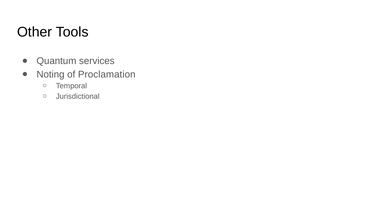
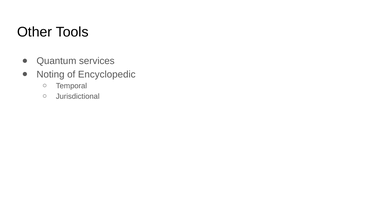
Proclamation: Proclamation -> Encyclopedic
